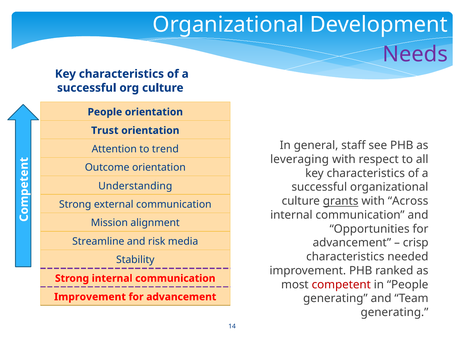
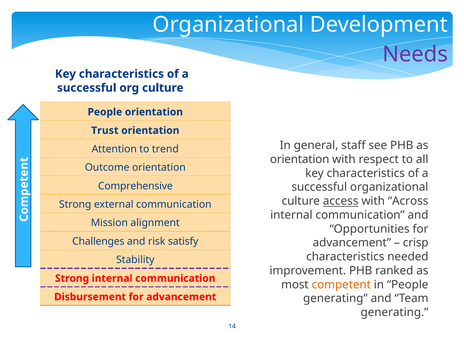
leveraging at (300, 159): leveraging -> orientation
Understanding: Understanding -> Comprehensive
grants: grants -> access
Streamline: Streamline -> Challenges
media: media -> satisfy
competent colour: red -> orange
Improvement at (90, 297): Improvement -> Disbursement
